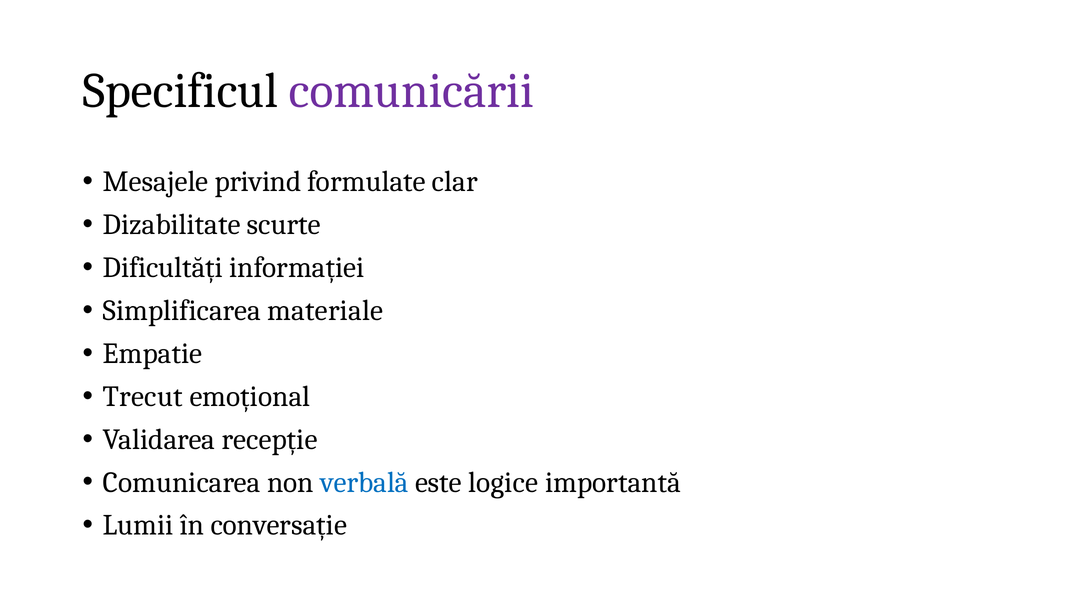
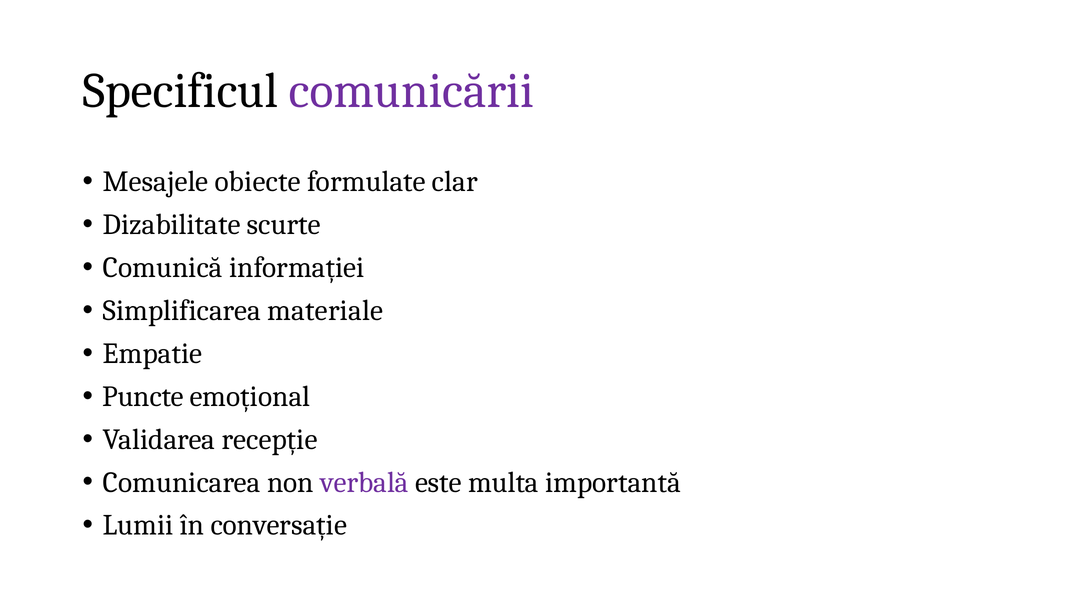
privind: privind -> obiecte
Dificultăți: Dificultăți -> Comunică
Trecut: Trecut -> Puncte
verbală colour: blue -> purple
logice: logice -> multa
